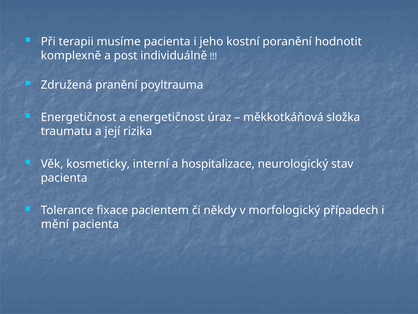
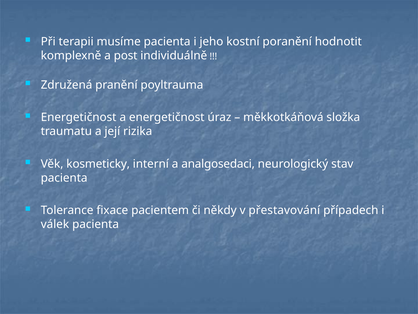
hospitalizace: hospitalizace -> analgosedaci
morfologický: morfologický -> přestavování
mění: mění -> válek
